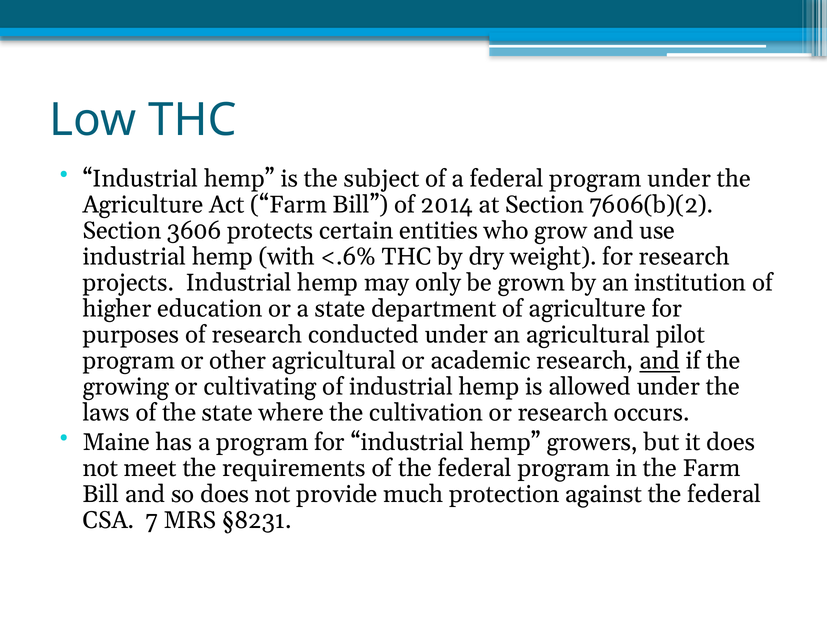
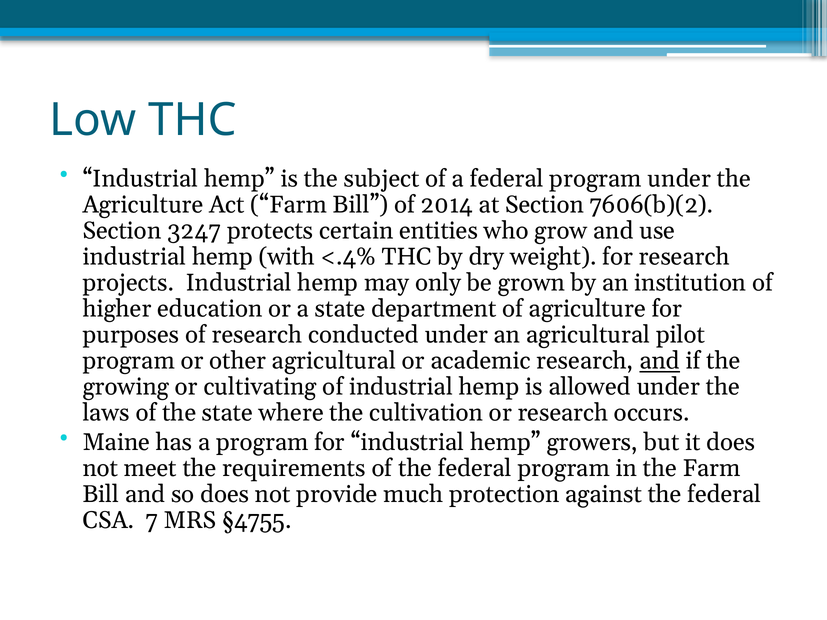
3606: 3606 -> 3247
<.6%: <.6% -> <.4%
§8231: §8231 -> §4755
